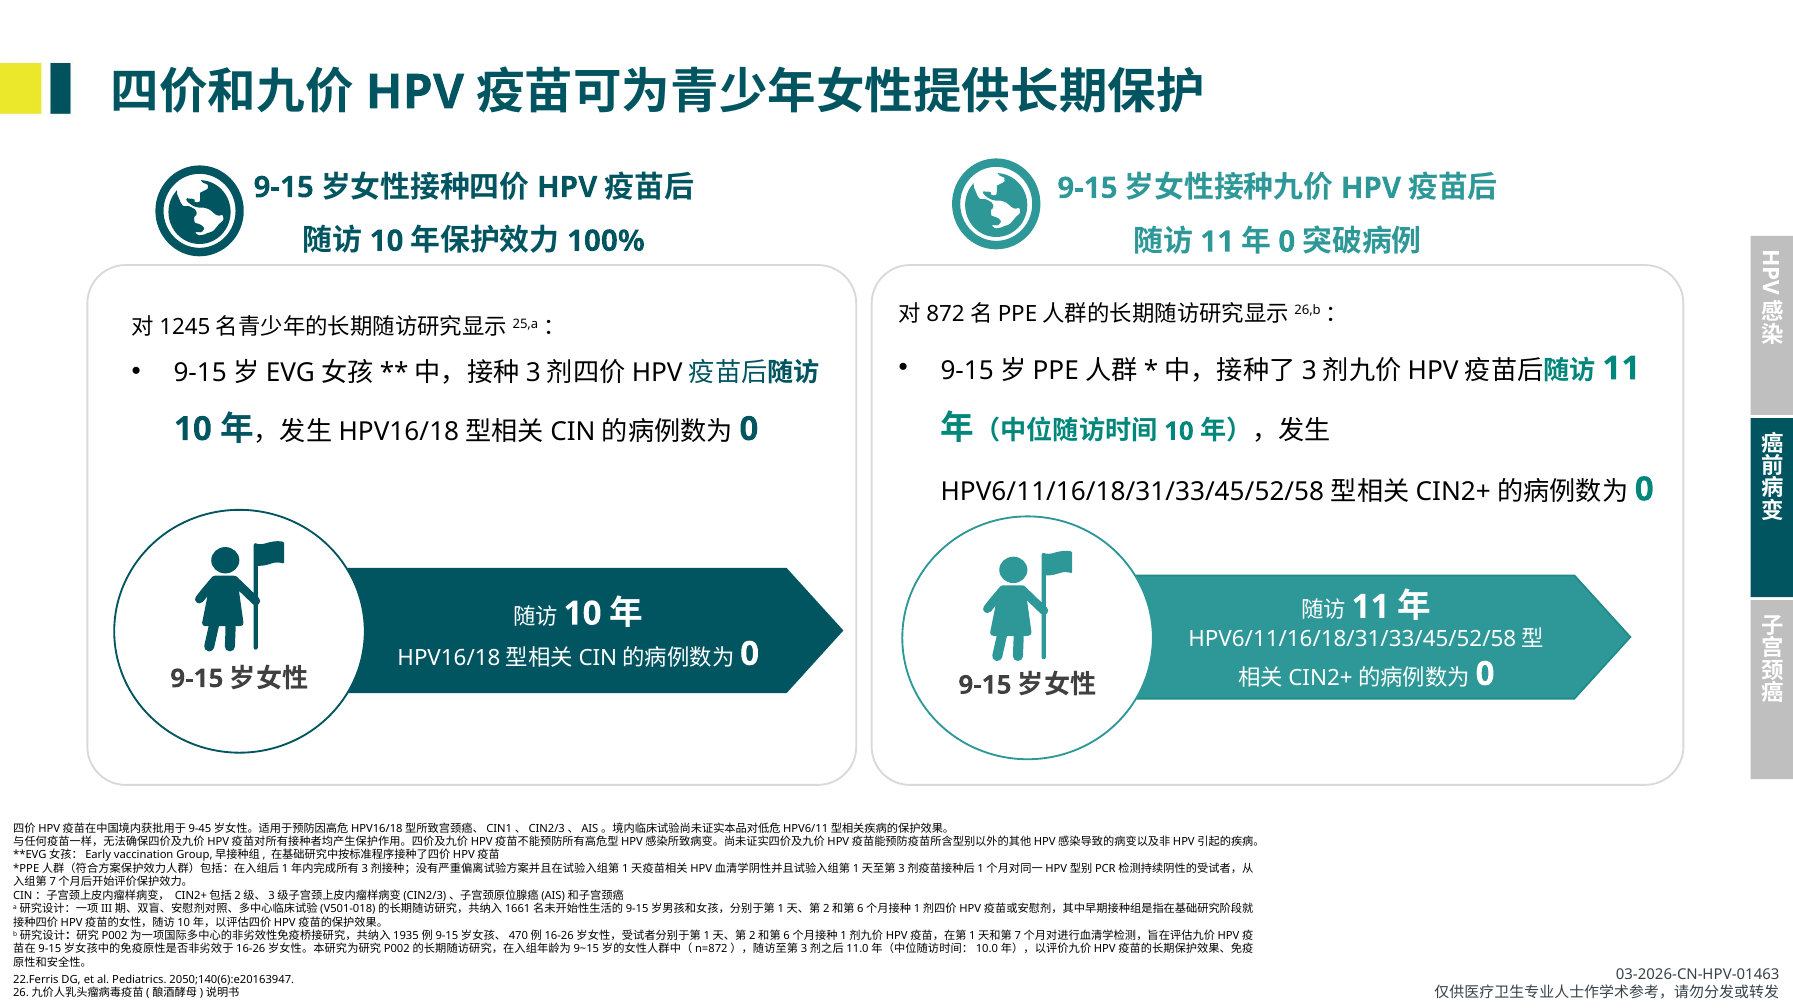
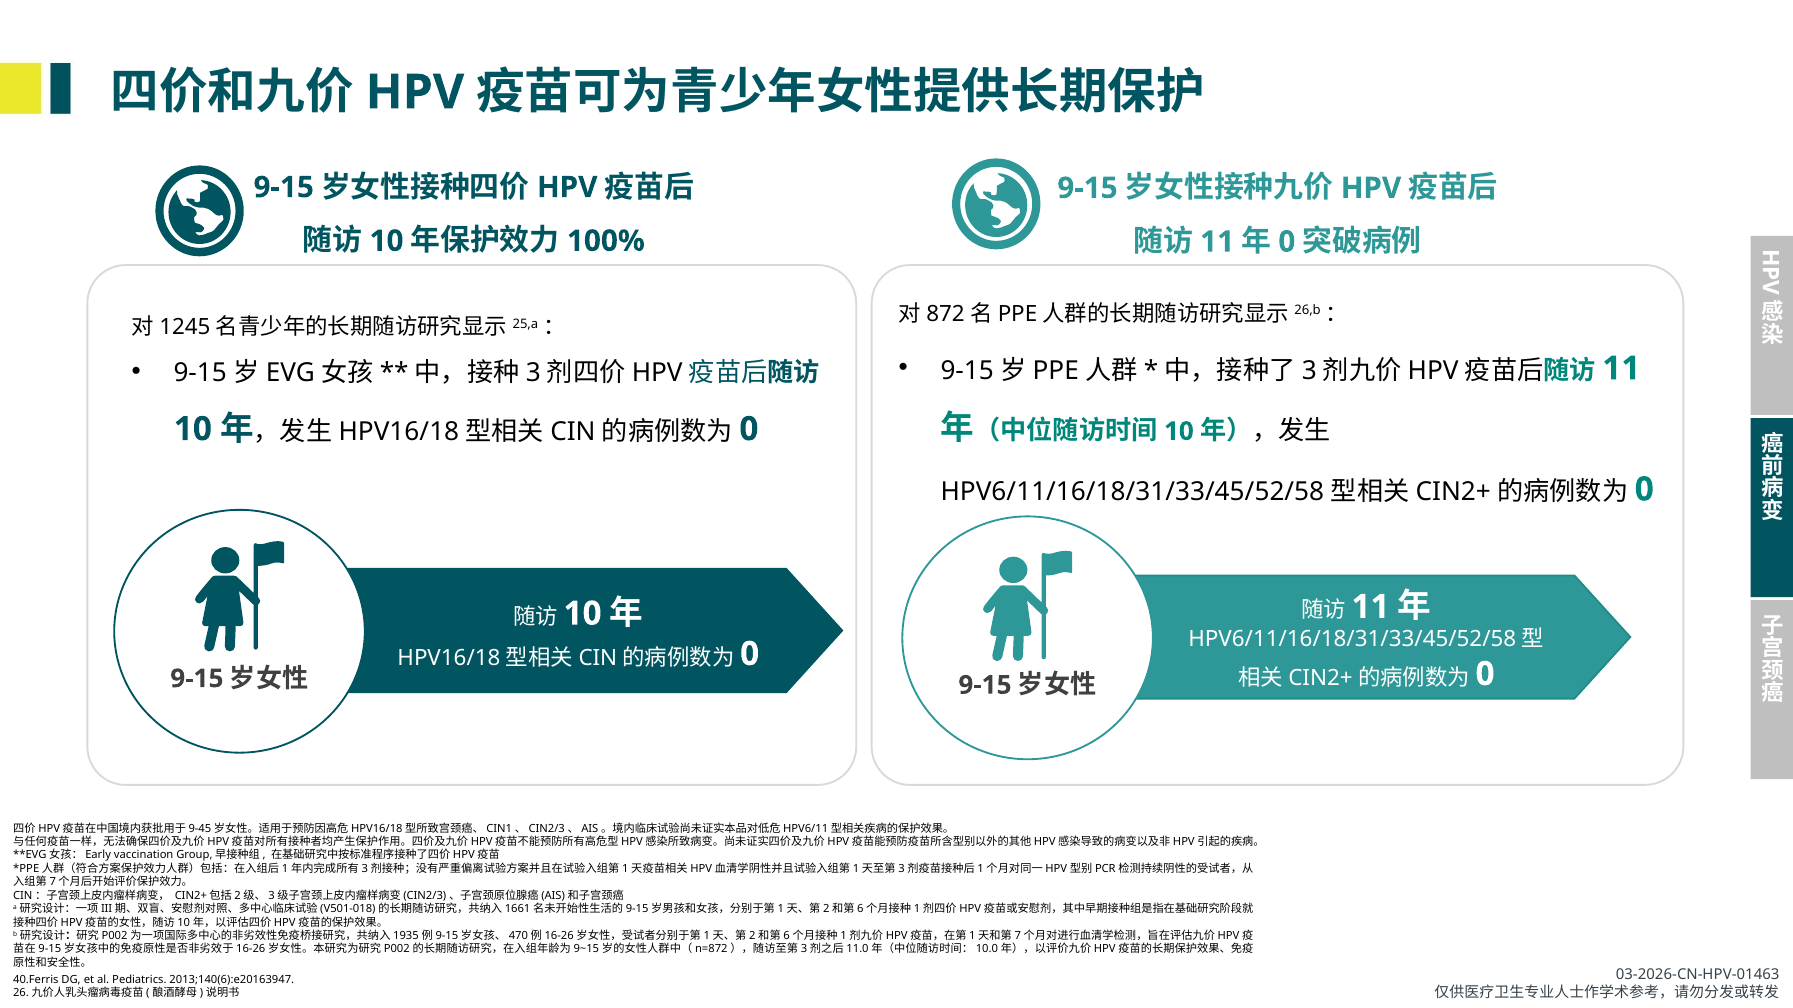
22.Ferris: 22.Ferris -> 40.Ferris
2050;140(6):e20163947: 2050;140(6):e20163947 -> 2013;140(6):e20163947
